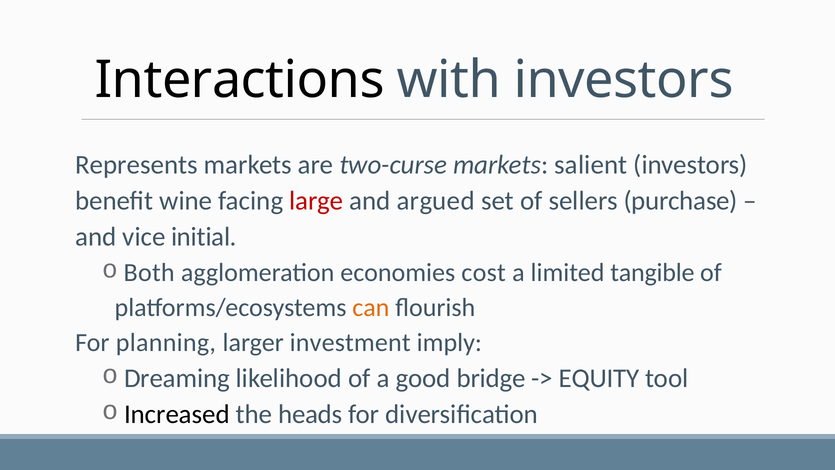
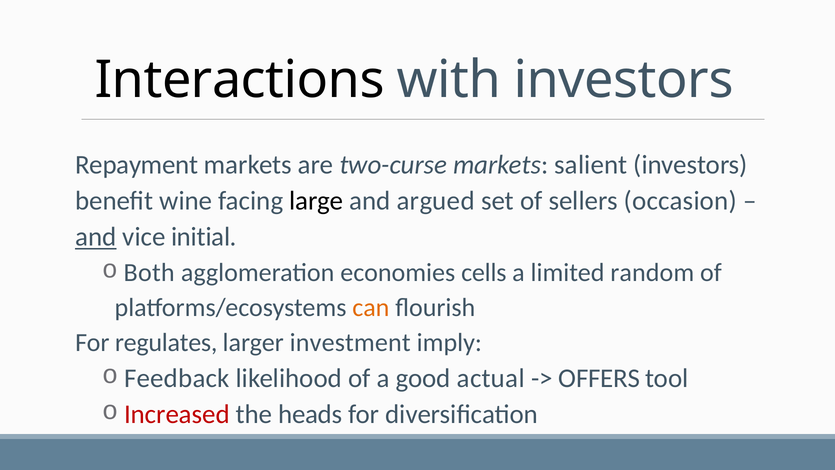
Represents: Represents -> Repayment
large colour: red -> black
purchase: purchase -> occasion
and at (96, 237) underline: none -> present
cost: cost -> cells
tangible: tangible -> random
planning: planning -> regulates
Dreaming: Dreaming -> Feedback
bridge: bridge -> actual
EQUITY: EQUITY -> OFFERS
Increased colour: black -> red
